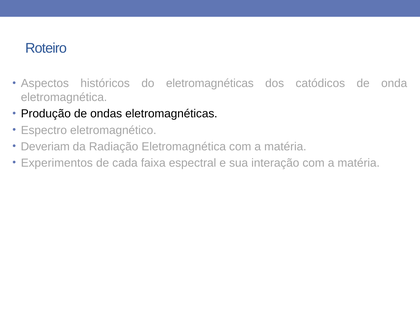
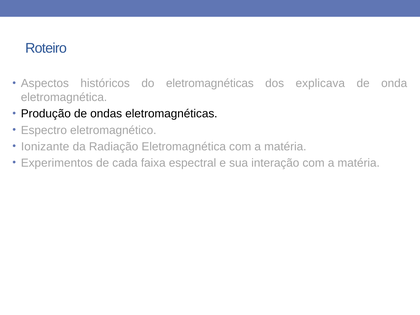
catódicos: catódicos -> explicava
Deveriam: Deveriam -> Ionizante
